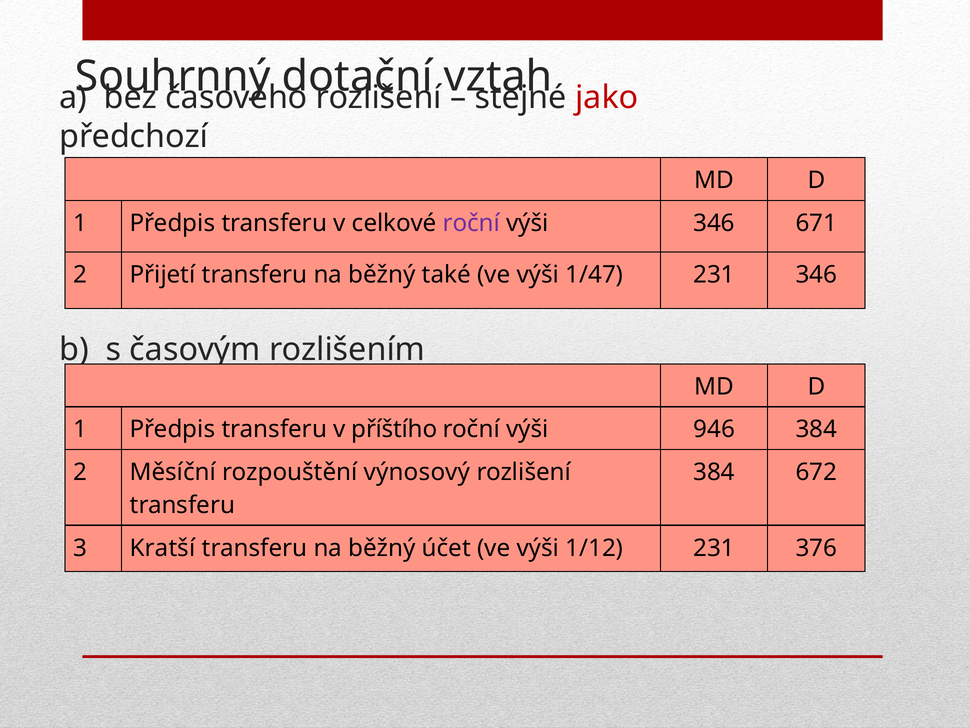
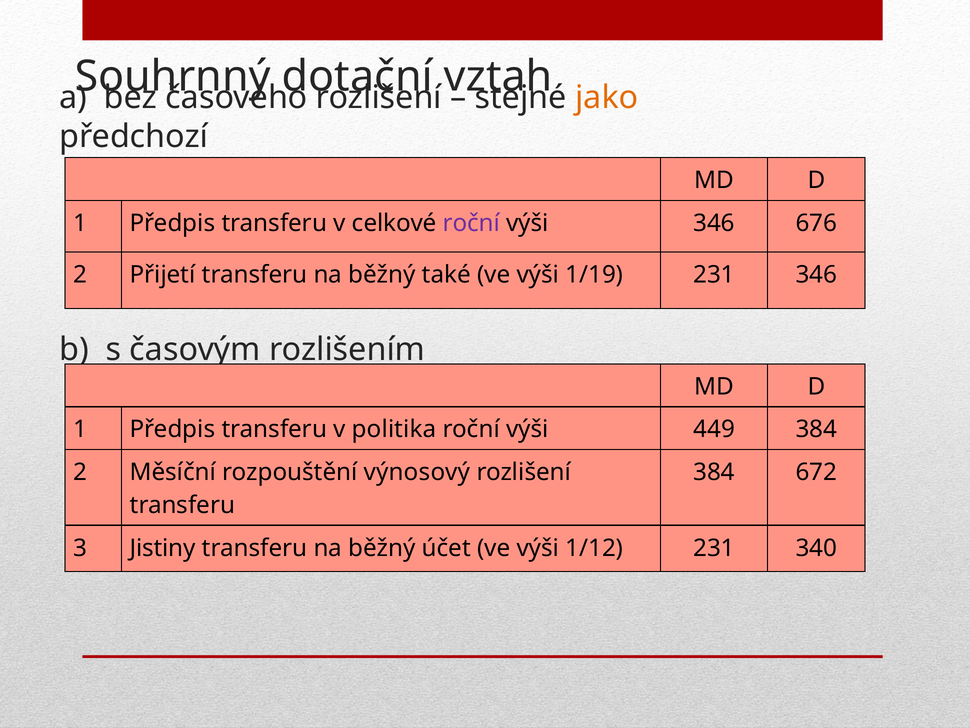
jako colour: red -> orange
671: 671 -> 676
1/47: 1/47 -> 1/19
příštího: příštího -> politika
946: 946 -> 449
Kratší: Kratší -> Jistiny
376: 376 -> 340
